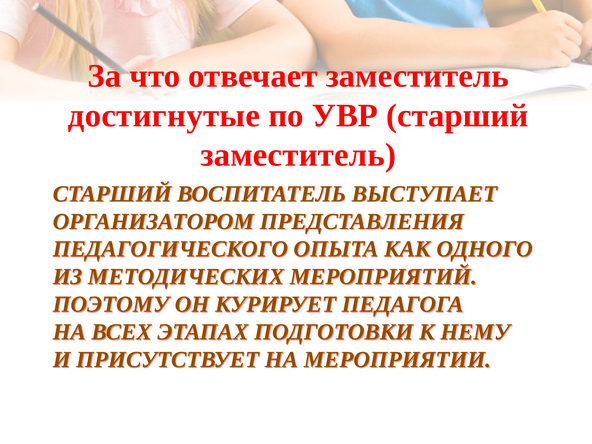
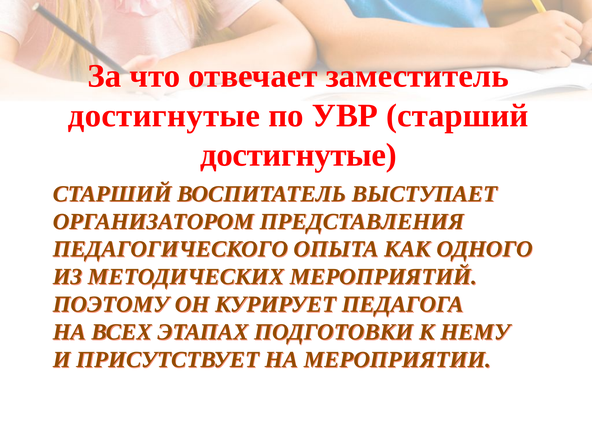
заместитель at (298, 155): заместитель -> достигнутые
